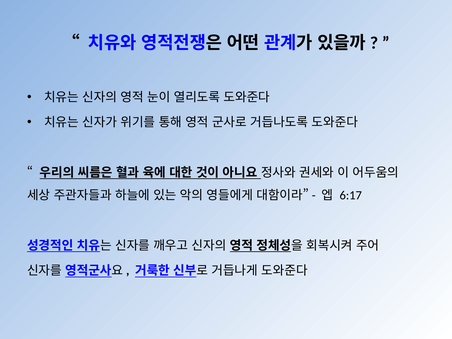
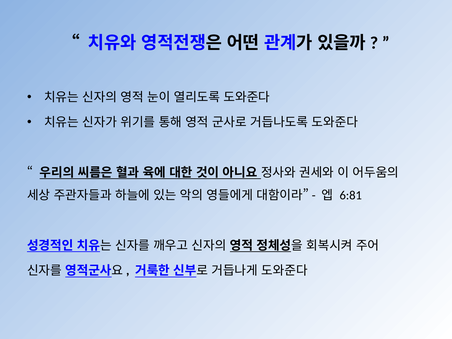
6:17: 6:17 -> 6:81
